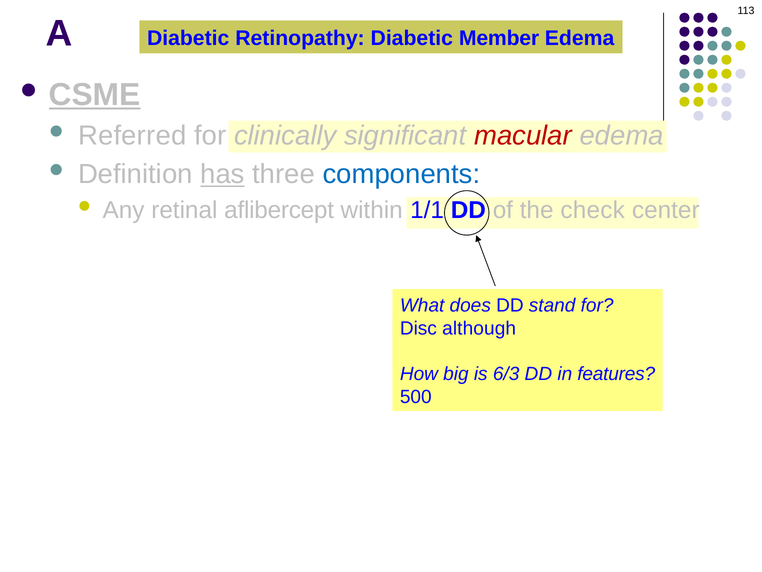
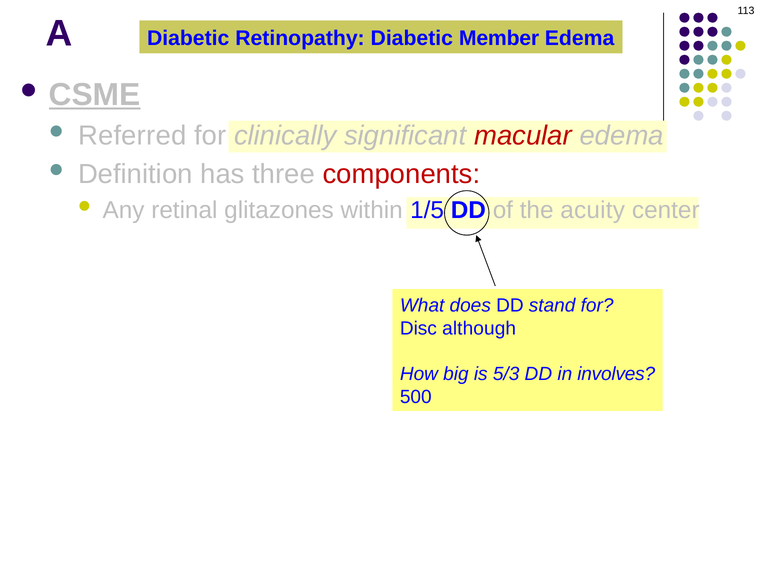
has underline: present -> none
components colour: blue -> red
aflibercept: aflibercept -> glitazones
1/1: 1/1 -> 1/5
check: check -> acuity
6/3: 6/3 -> 5/3
features: features -> involves
